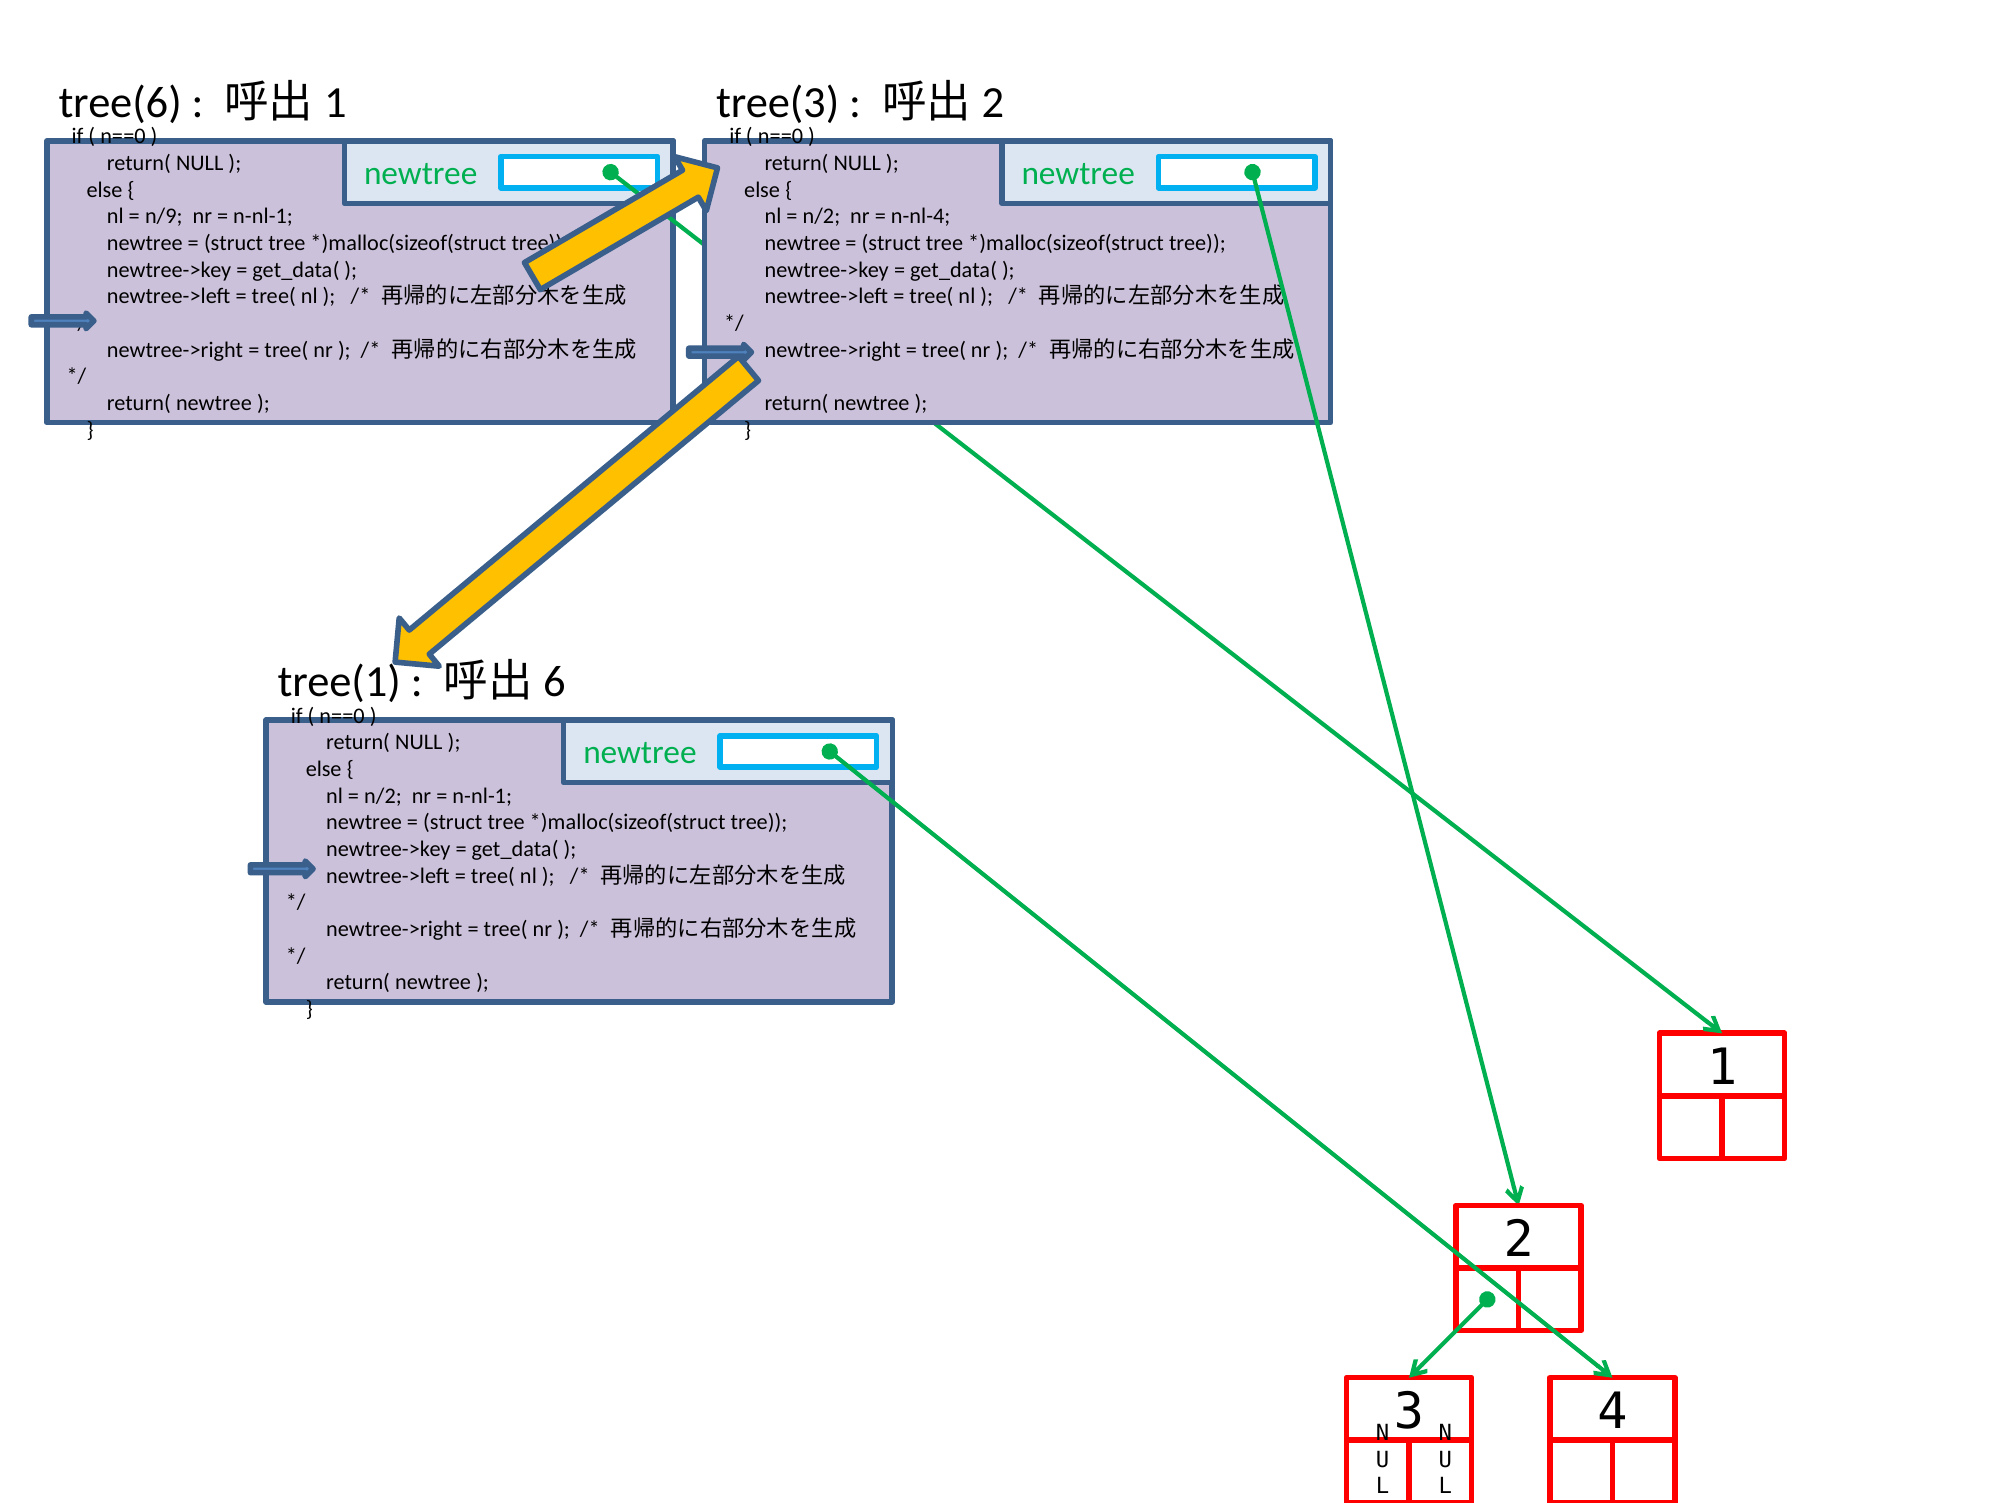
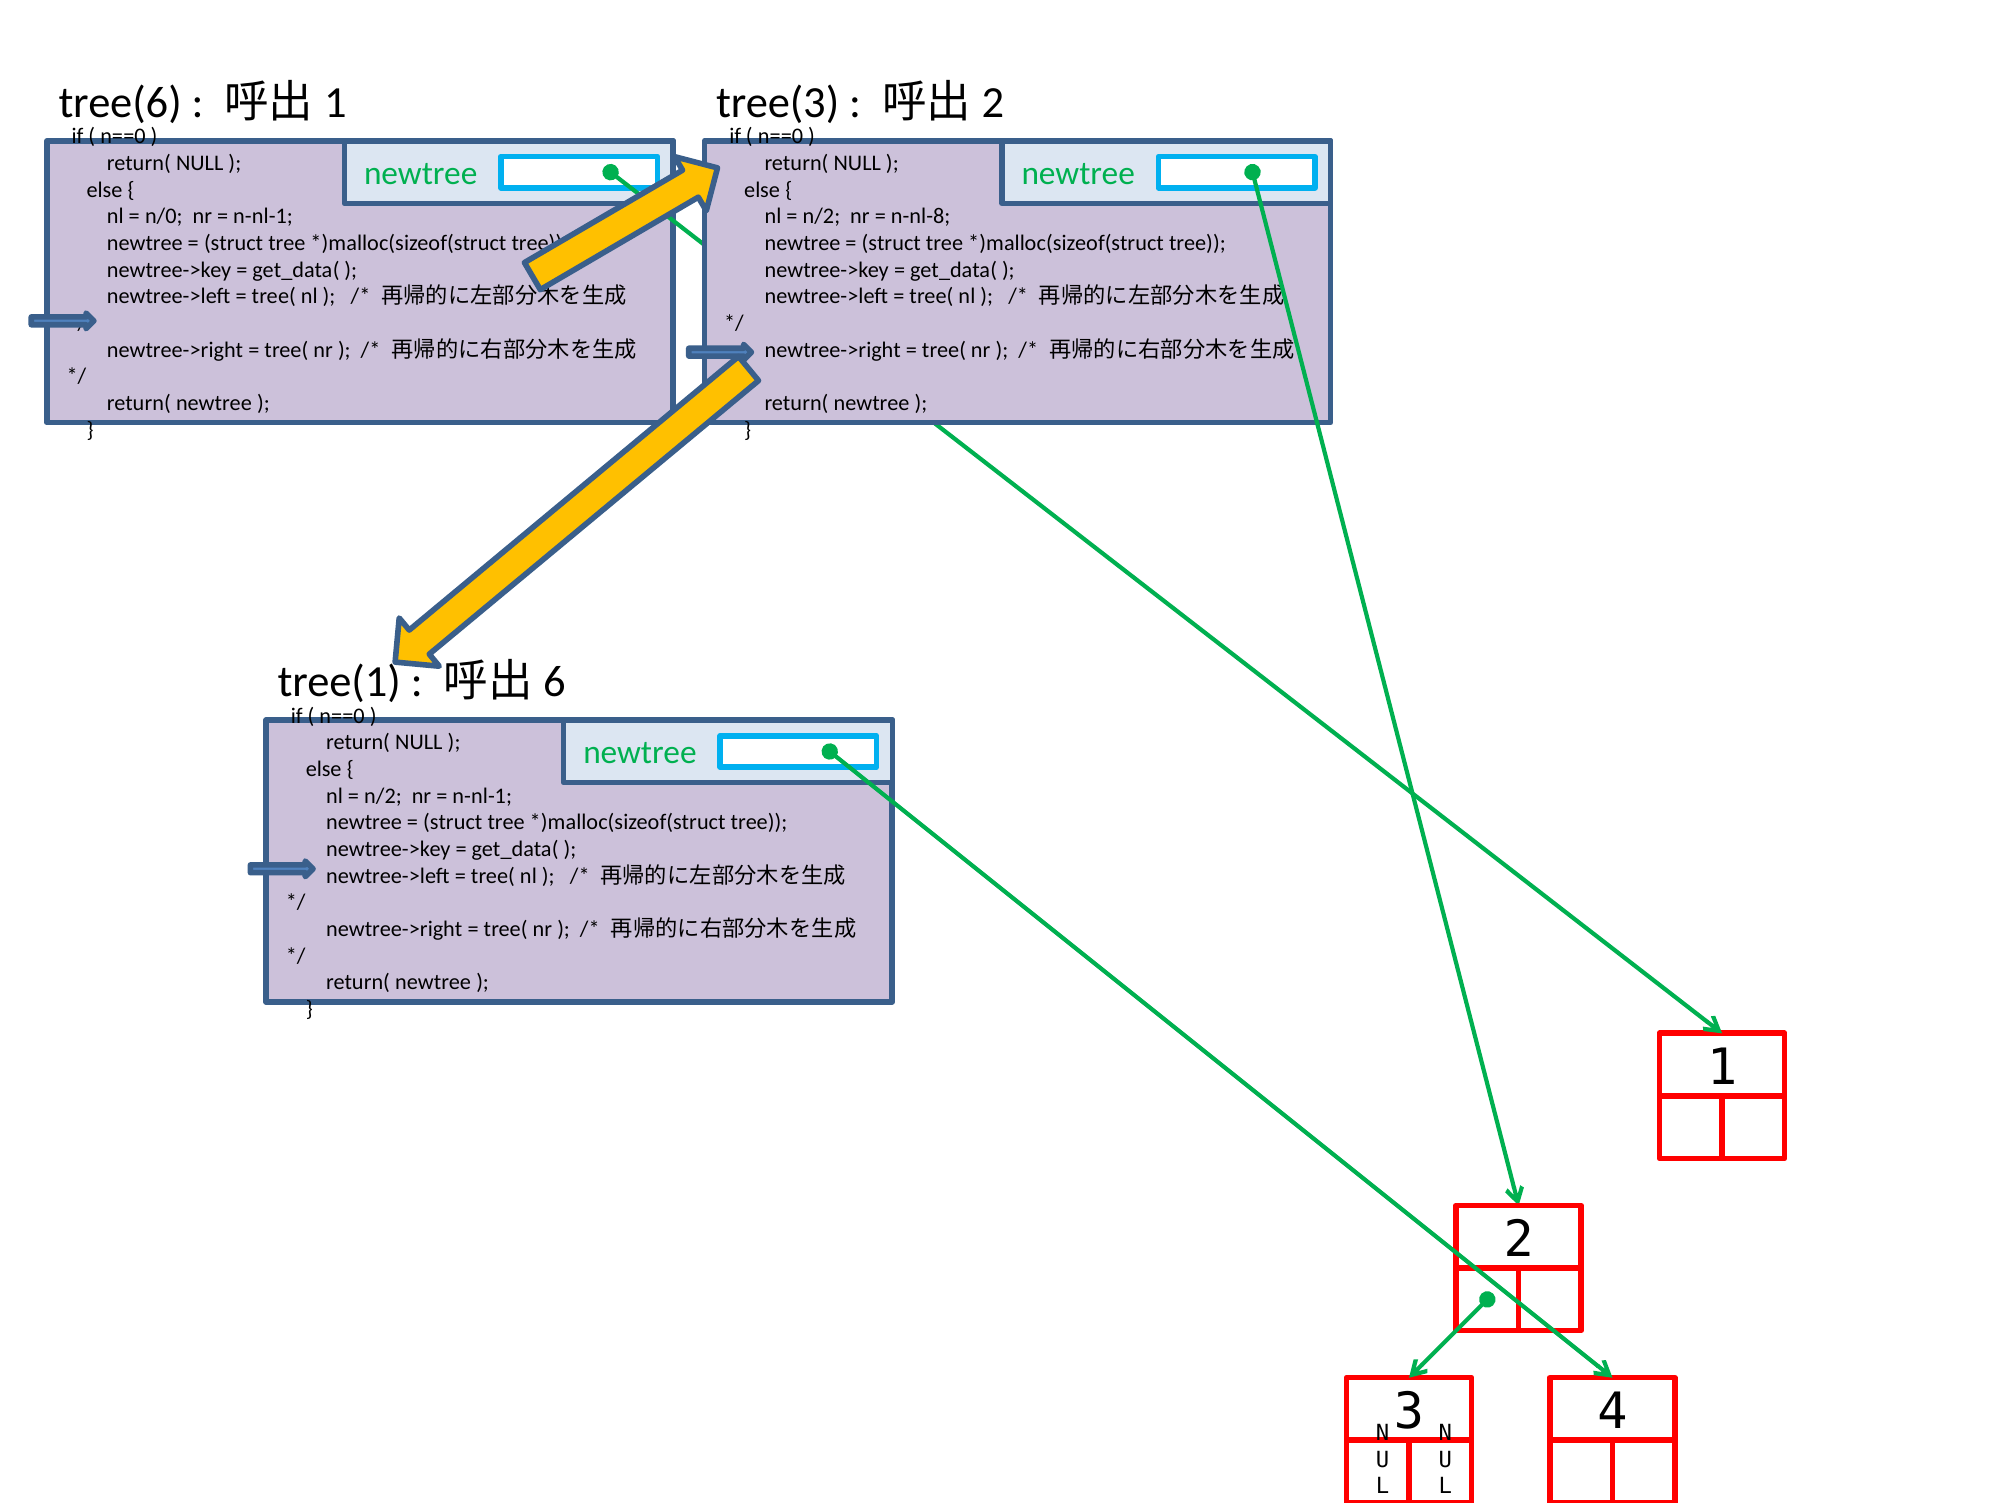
n/9: n/9 -> n/0
n-nl-4: n-nl-4 -> n-nl-8
